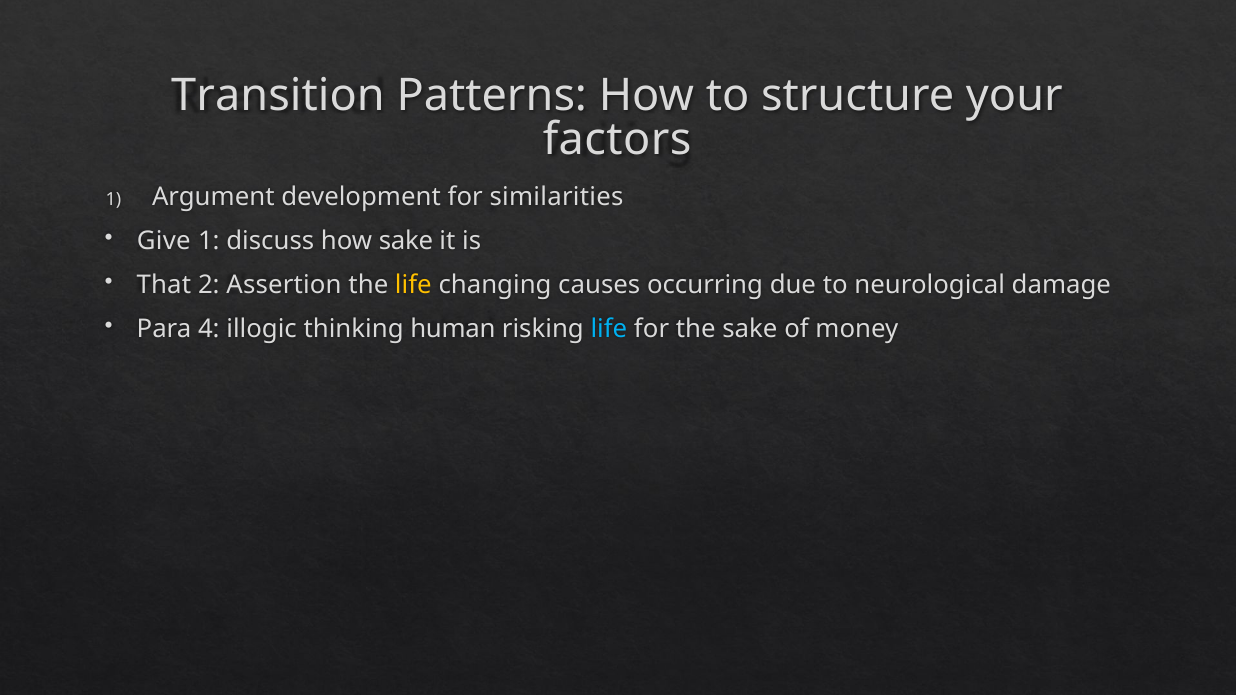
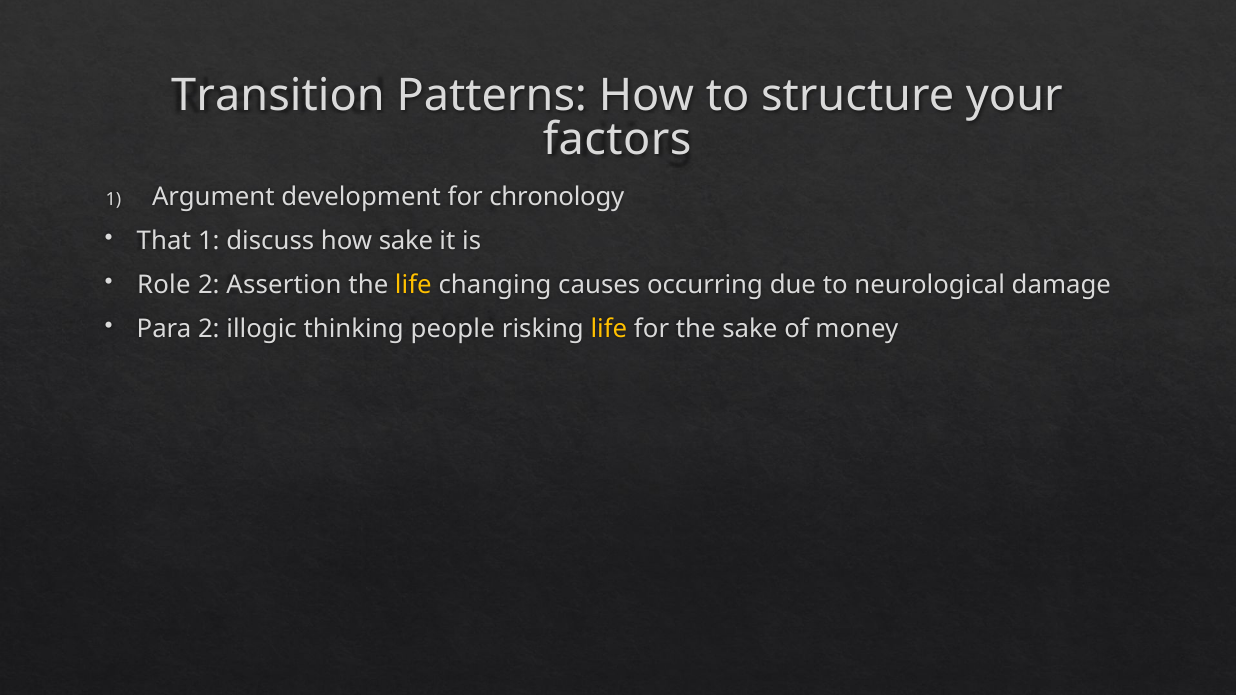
similarities: similarities -> chronology
Give: Give -> That
That: That -> Role
Para 4: 4 -> 2
human: human -> people
life at (609, 329) colour: light blue -> yellow
